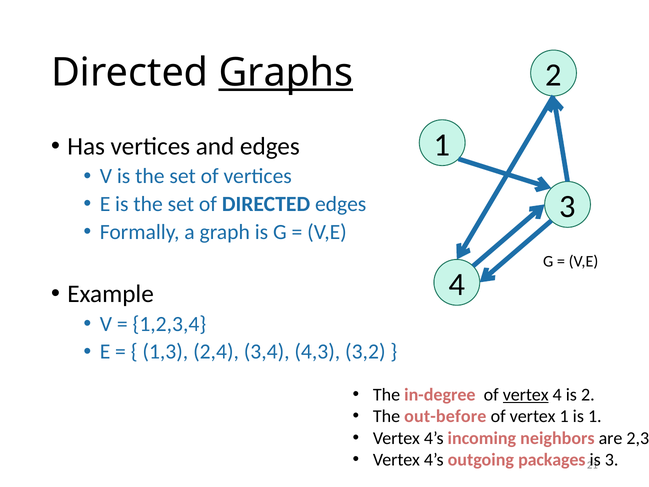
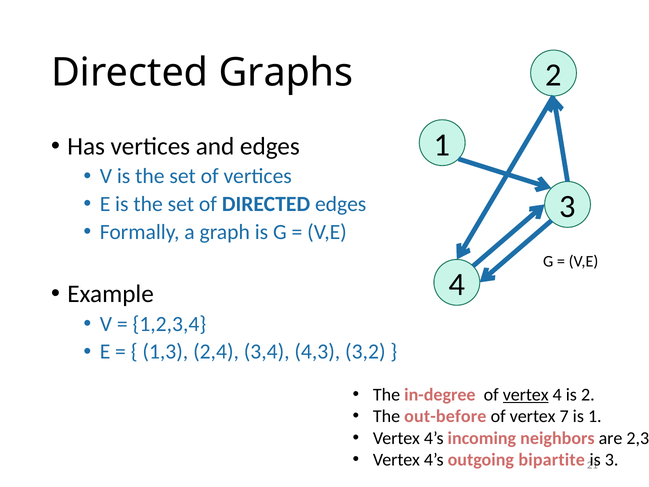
Graphs underline: present -> none
vertex 1: 1 -> 7
packages: packages -> bipartite
